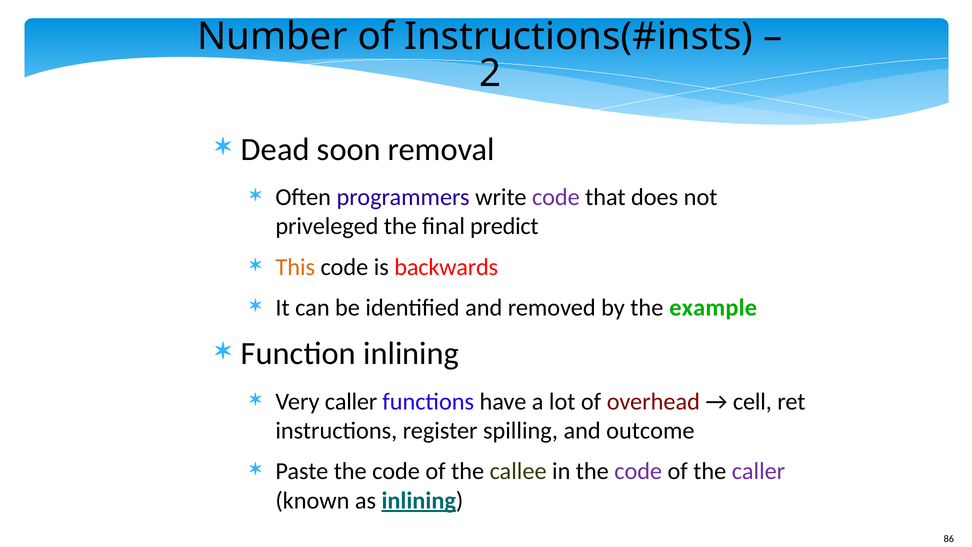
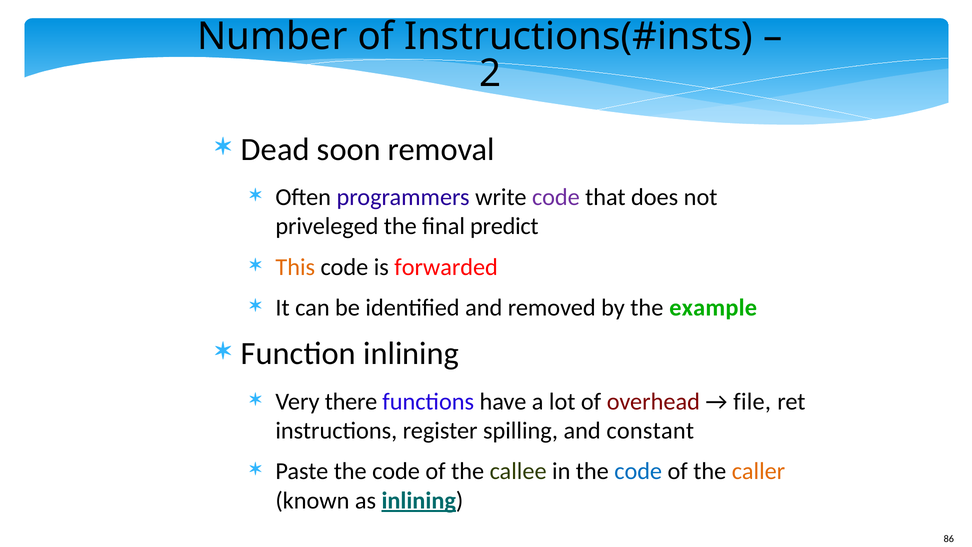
backwards: backwards -> forwarded
Very caller: caller -> there
cell: cell -> file
outcome: outcome -> constant
code at (638, 471) colour: purple -> blue
caller at (758, 471) colour: purple -> orange
